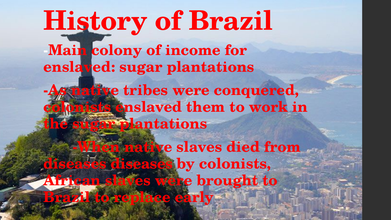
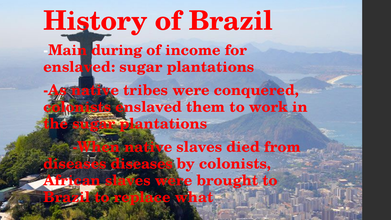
colony: colony -> during
early: early -> what
